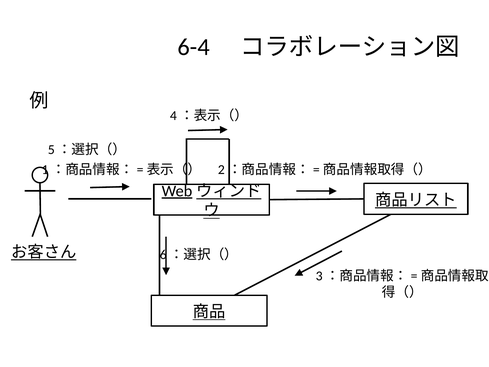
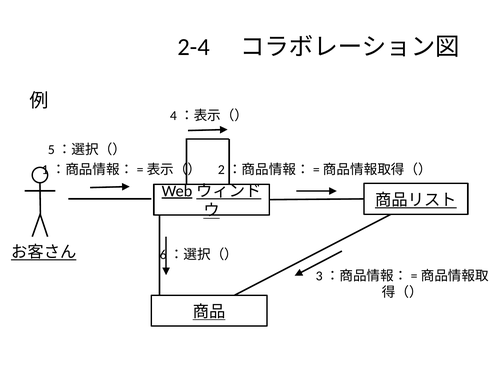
6-4: 6-4 -> 2-4
